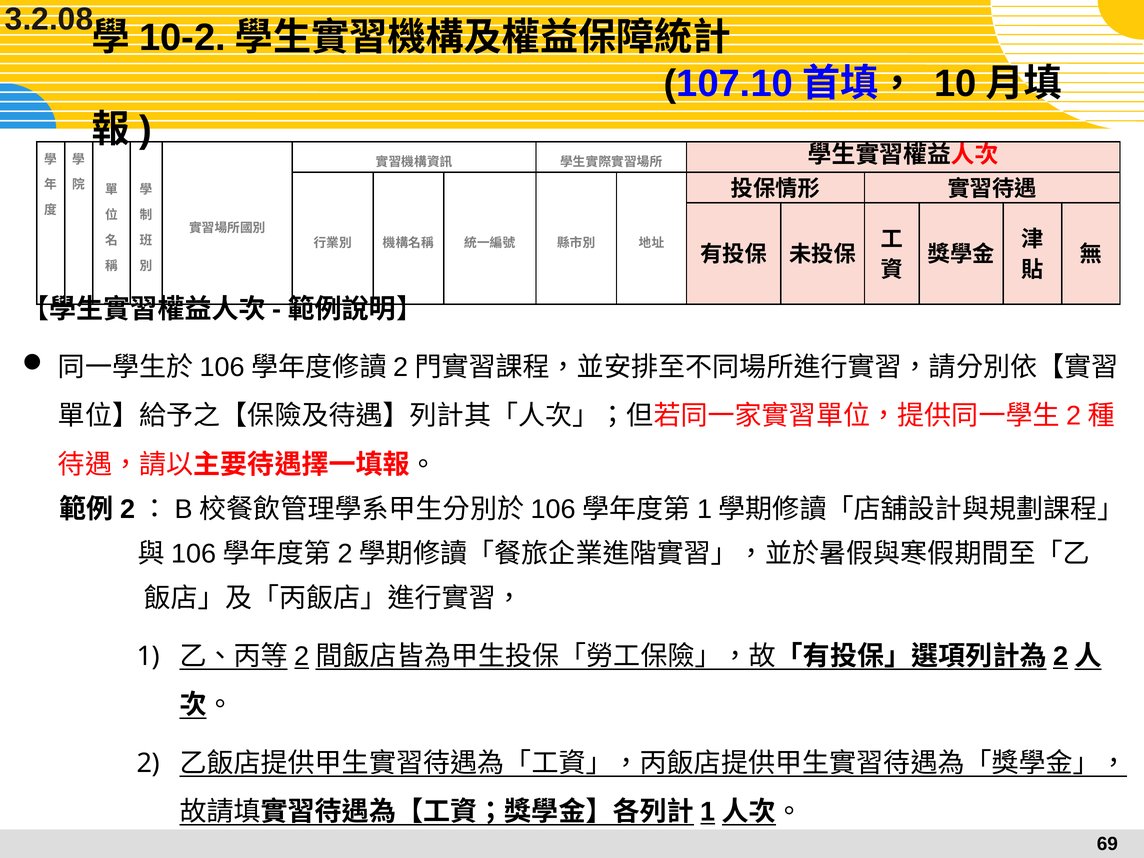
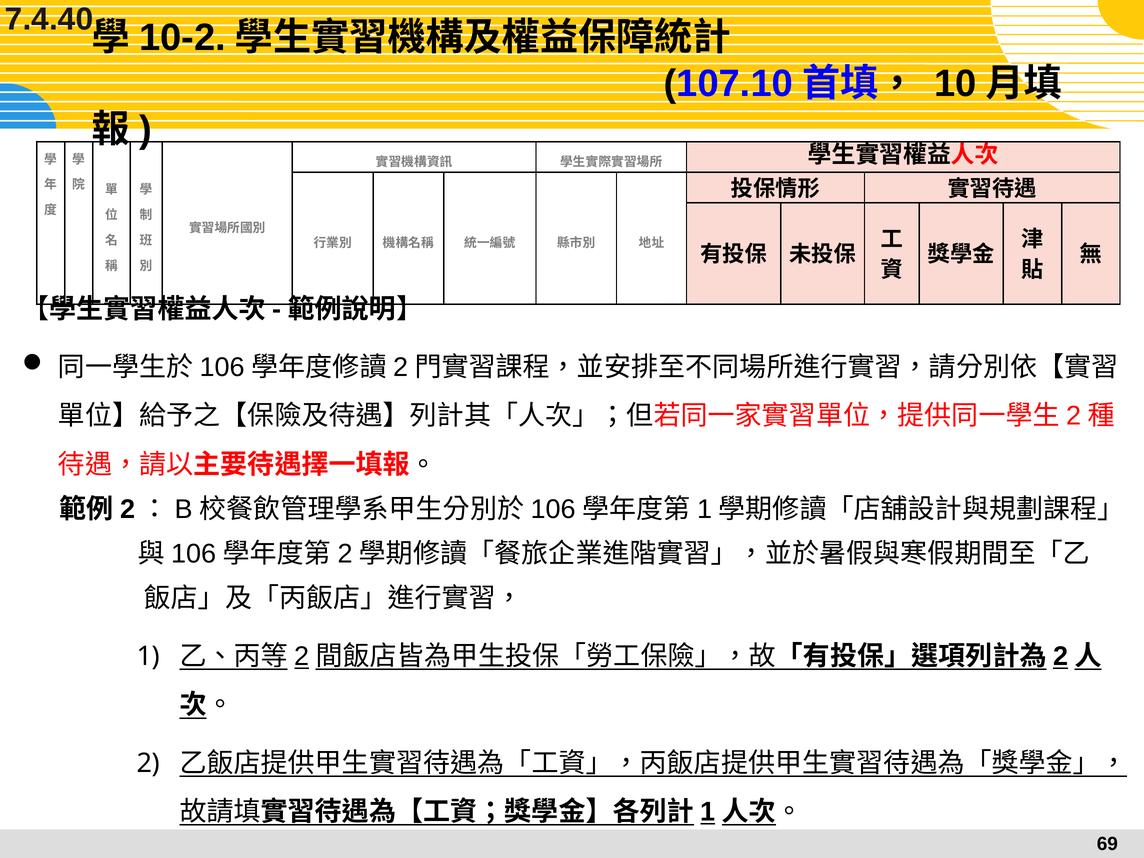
3.2.08: 3.2.08 -> 7.4.40
